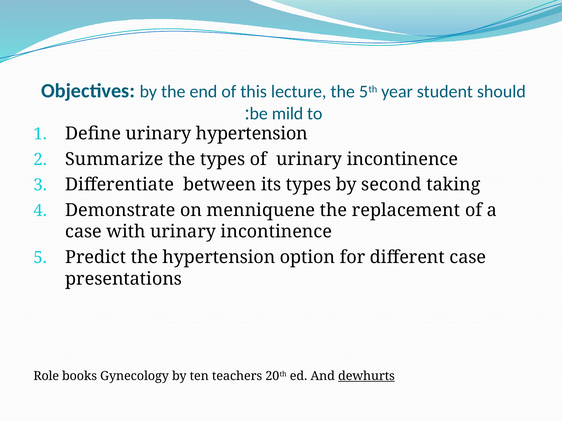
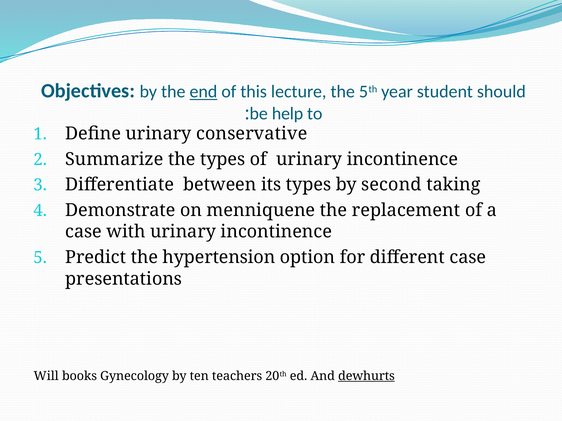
end underline: none -> present
mild: mild -> help
urinary hypertension: hypertension -> conservative
Role: Role -> Will
